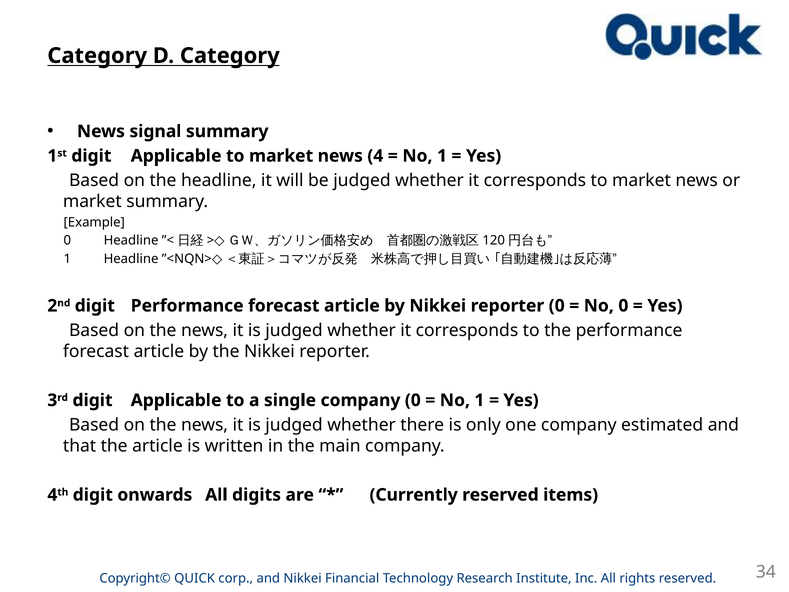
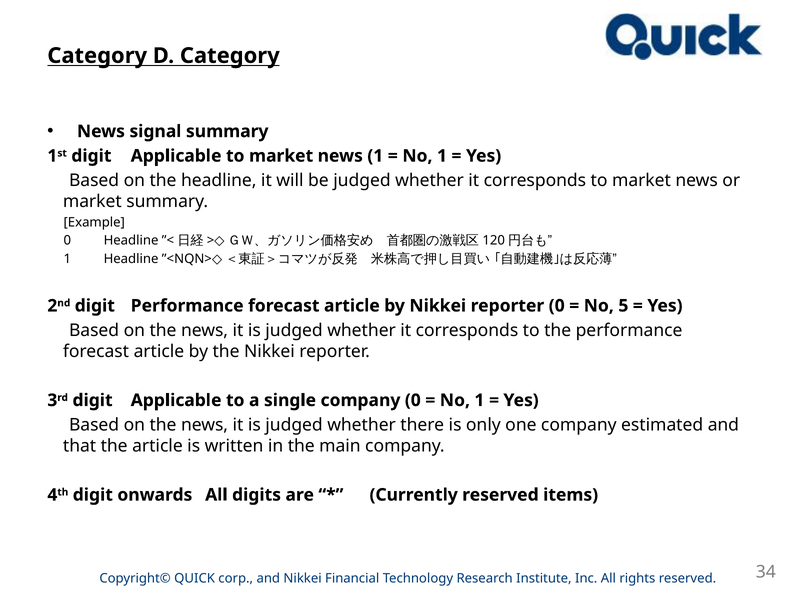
news 4: 4 -> 1
No 0: 0 -> 5
